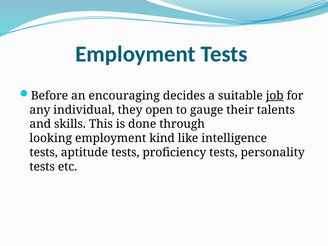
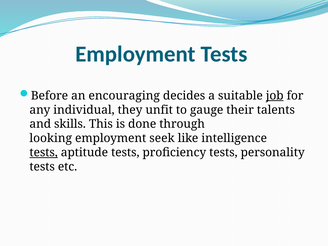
open: open -> unfit
kind: kind -> seek
tests at (44, 153) underline: none -> present
